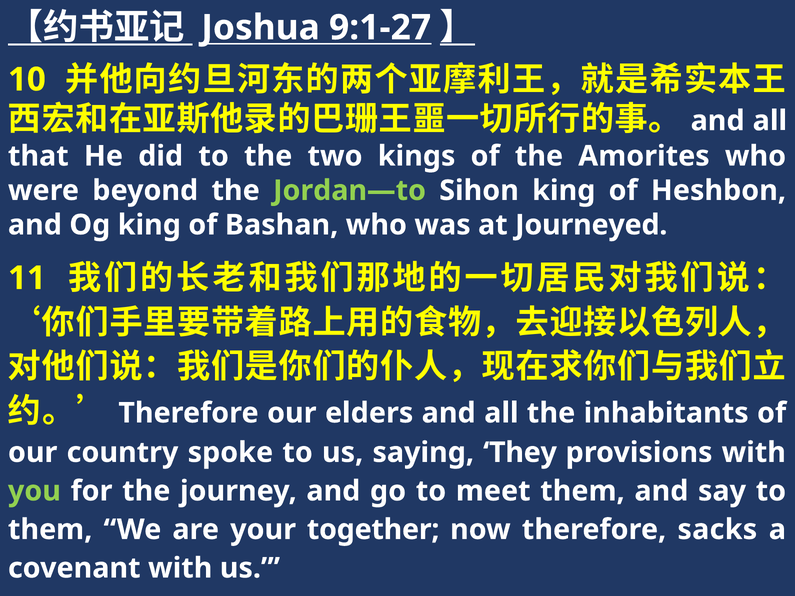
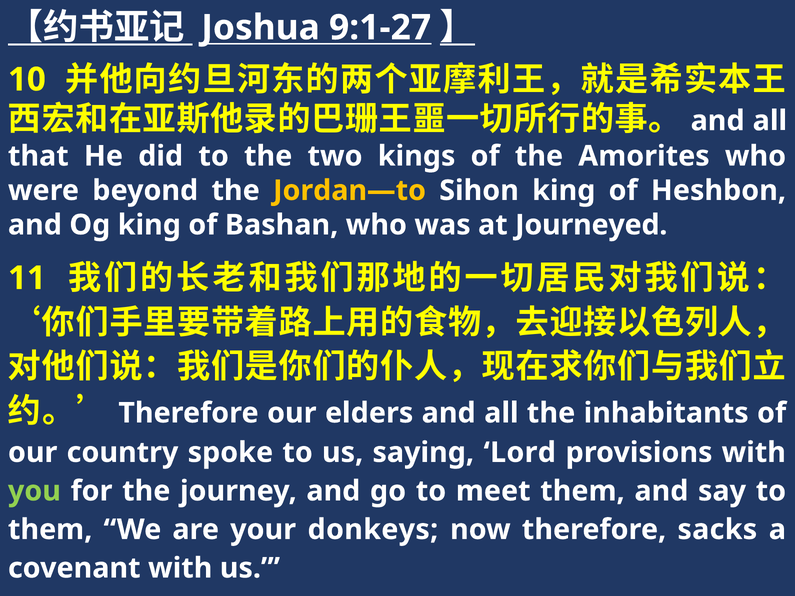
Jordan—to colour: light green -> yellow
They: They -> Lord
together: together -> donkeys
